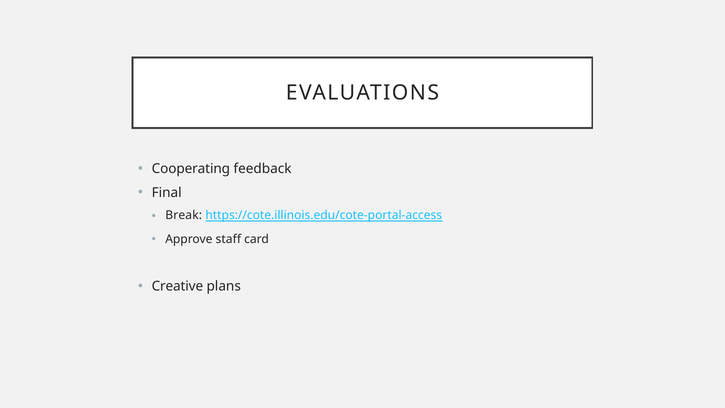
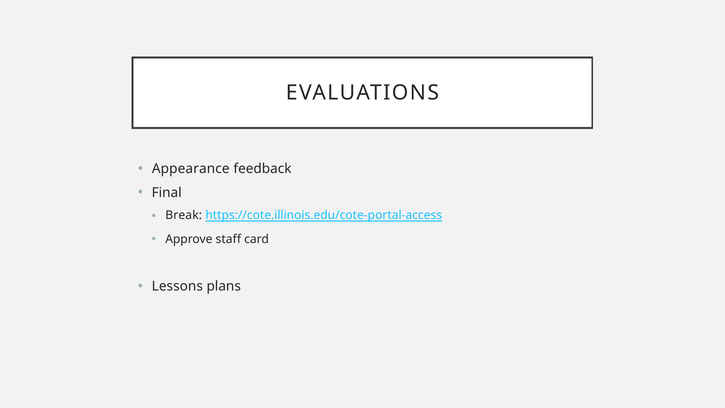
Cooperating: Cooperating -> Appearance
Creative: Creative -> Lessons
